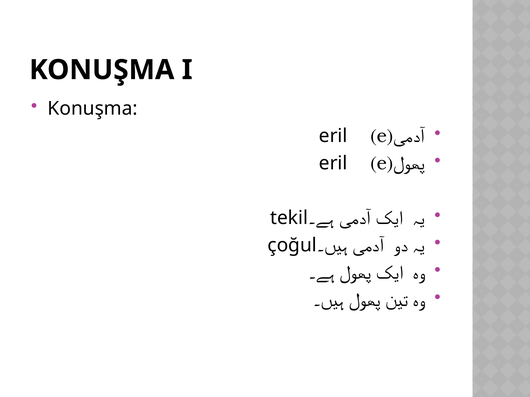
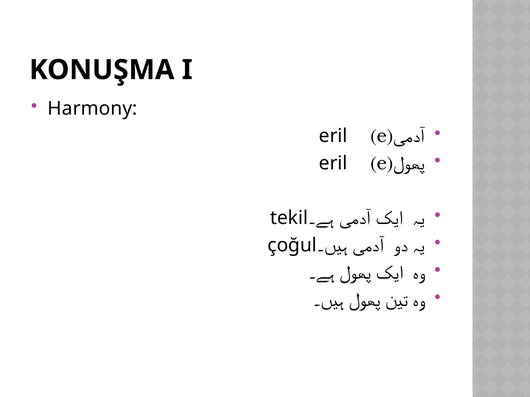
Konuşma at (93, 109): Konuşma -> Harmony
